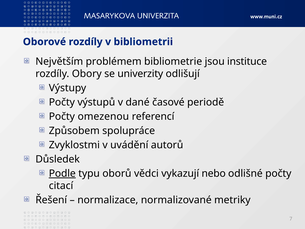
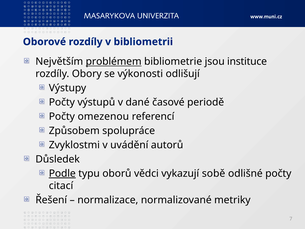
problémem underline: none -> present
univerzity: univerzity -> výkonosti
nebo: nebo -> sobě
